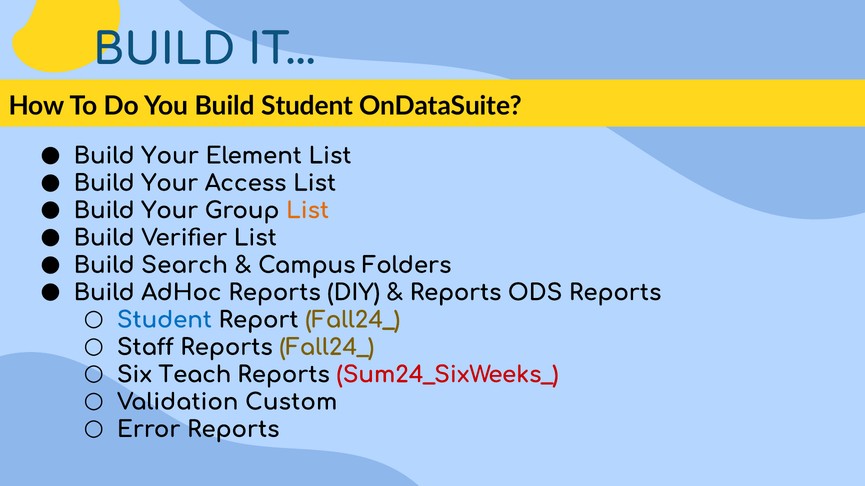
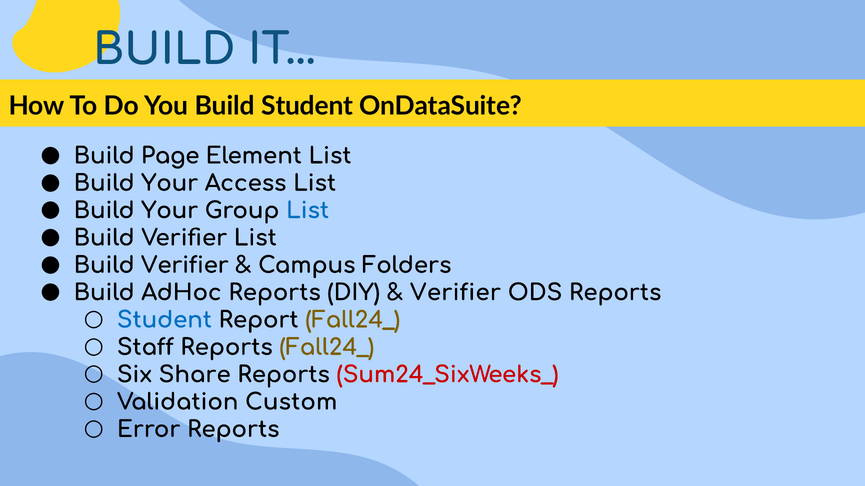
Your at (170, 156): Your -> Page
List at (308, 211) colour: orange -> blue
Search at (185, 266): Search -> Verifier
Reports at (456, 293): Reports -> Verifier
Teach: Teach -> Share
